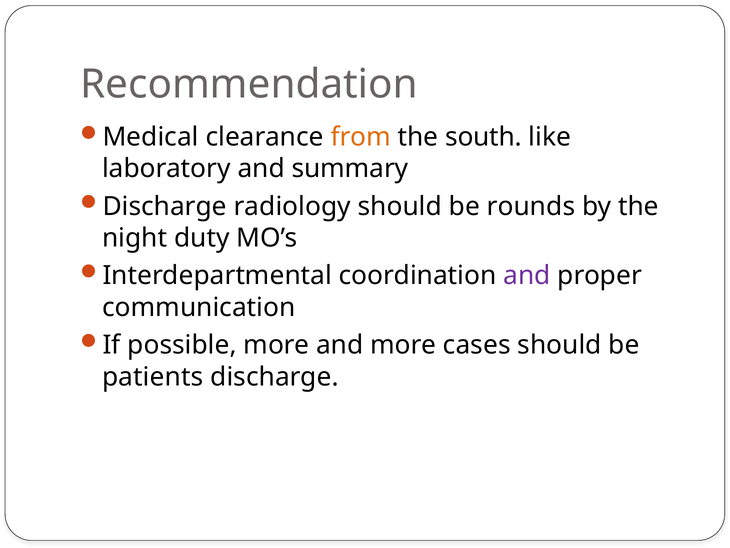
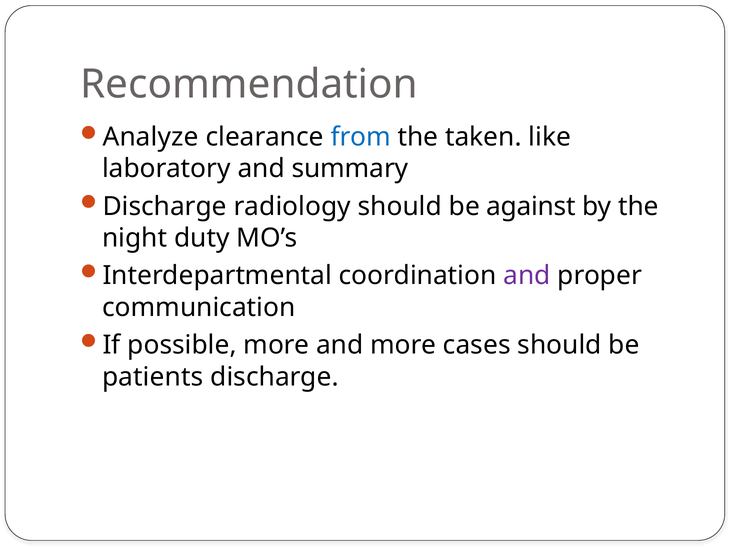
Medical: Medical -> Analyze
from colour: orange -> blue
south: south -> taken
rounds: rounds -> against
